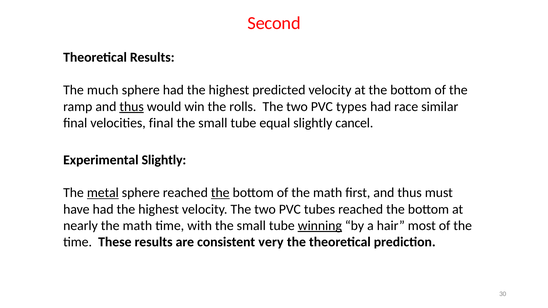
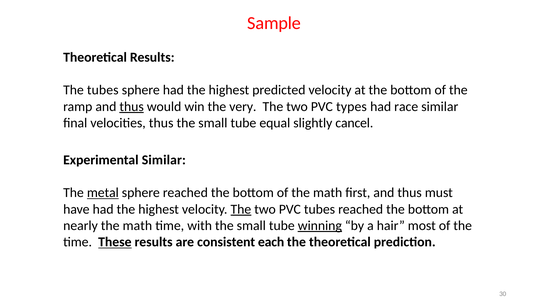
Second: Second -> Sample
The much: much -> tubes
rolls: rolls -> very
velocities final: final -> thus
Experimental Slightly: Slightly -> Similar
the at (220, 193) underline: present -> none
The at (241, 209) underline: none -> present
These underline: none -> present
very: very -> each
